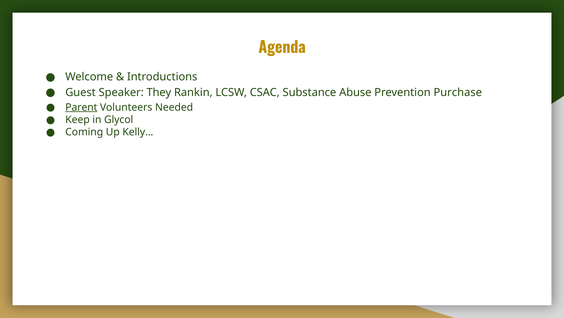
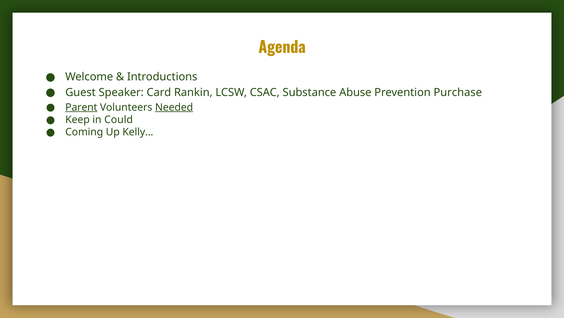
They: They -> Card
Needed underline: none -> present
Glycol: Glycol -> Could
